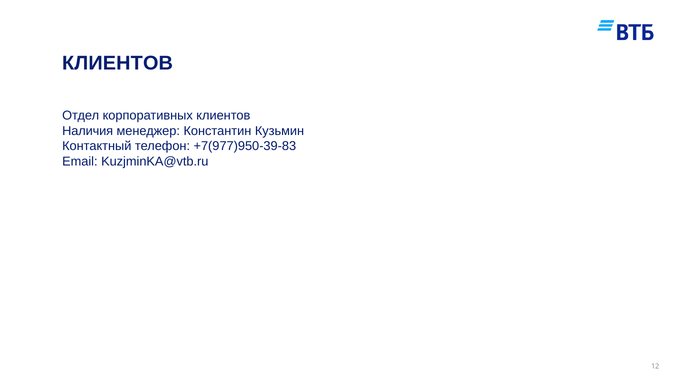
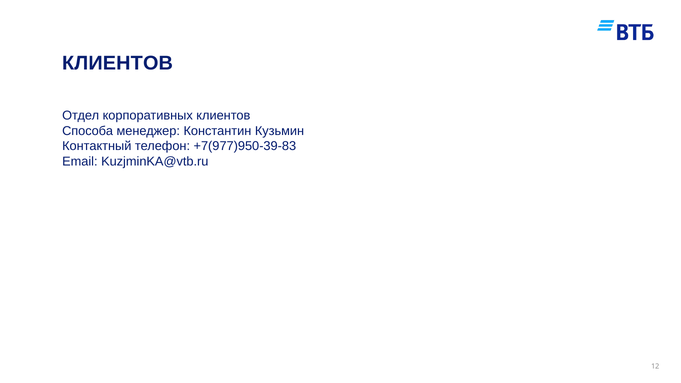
Наличия: Наличия -> Способа
